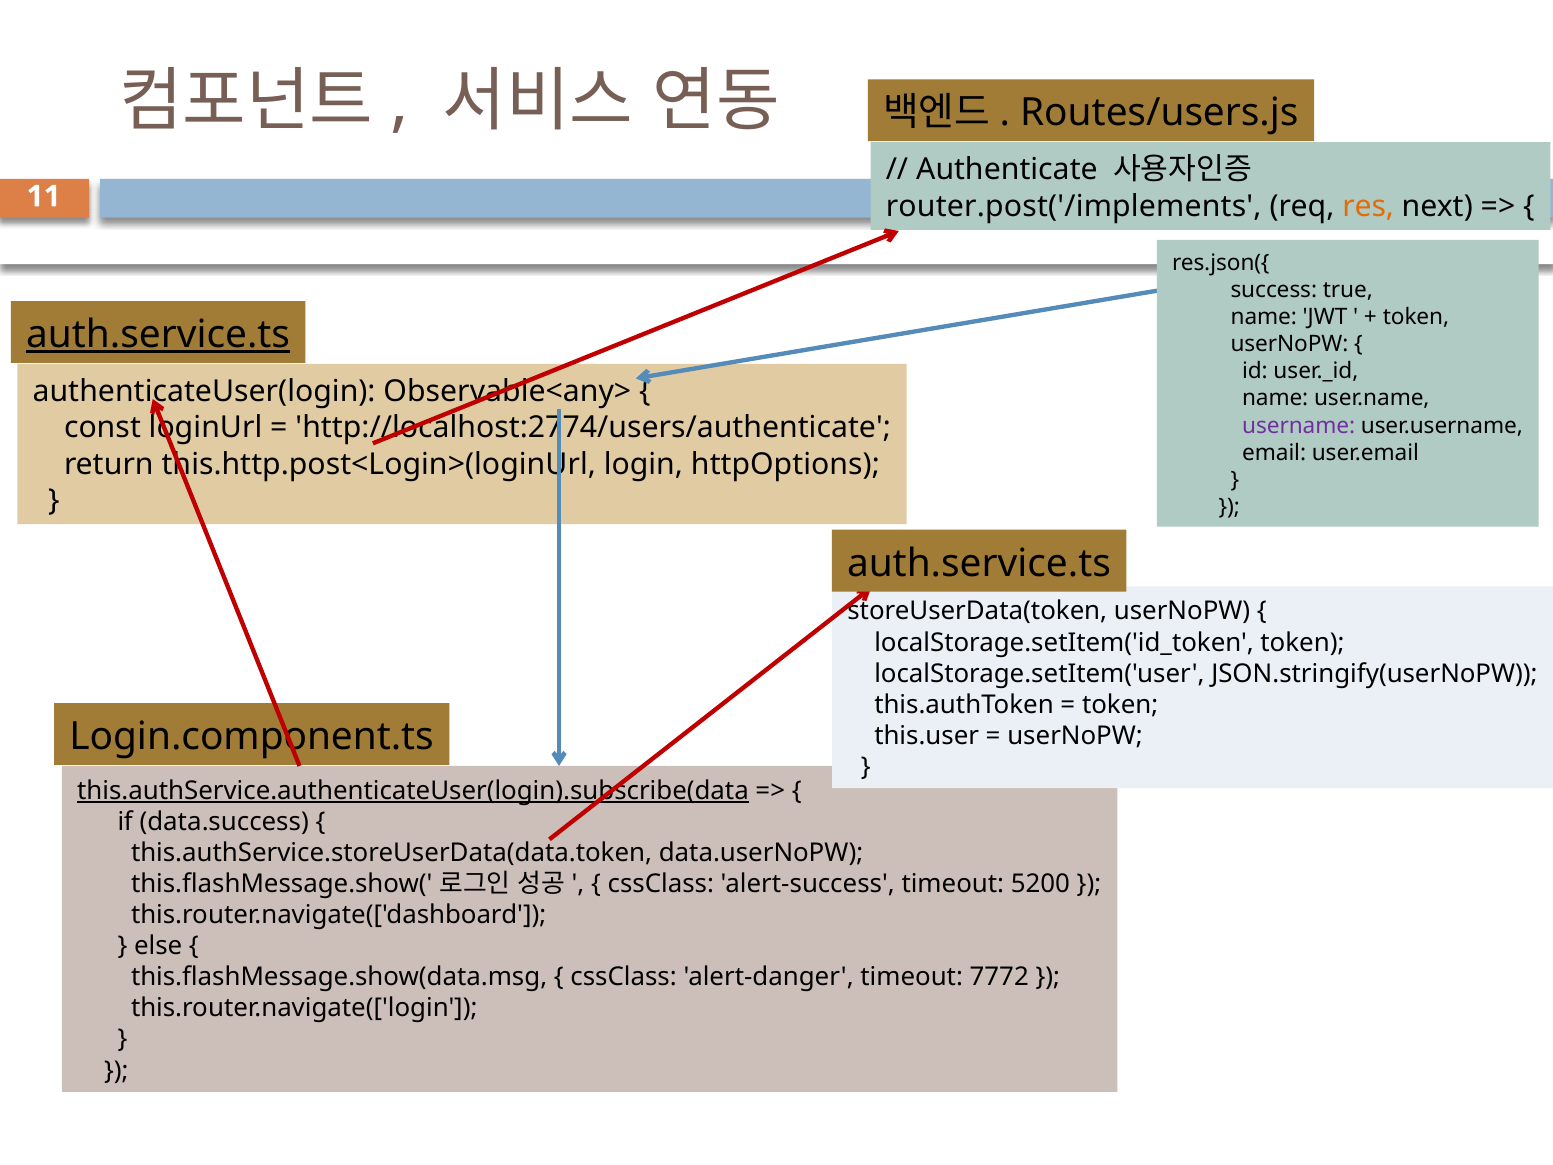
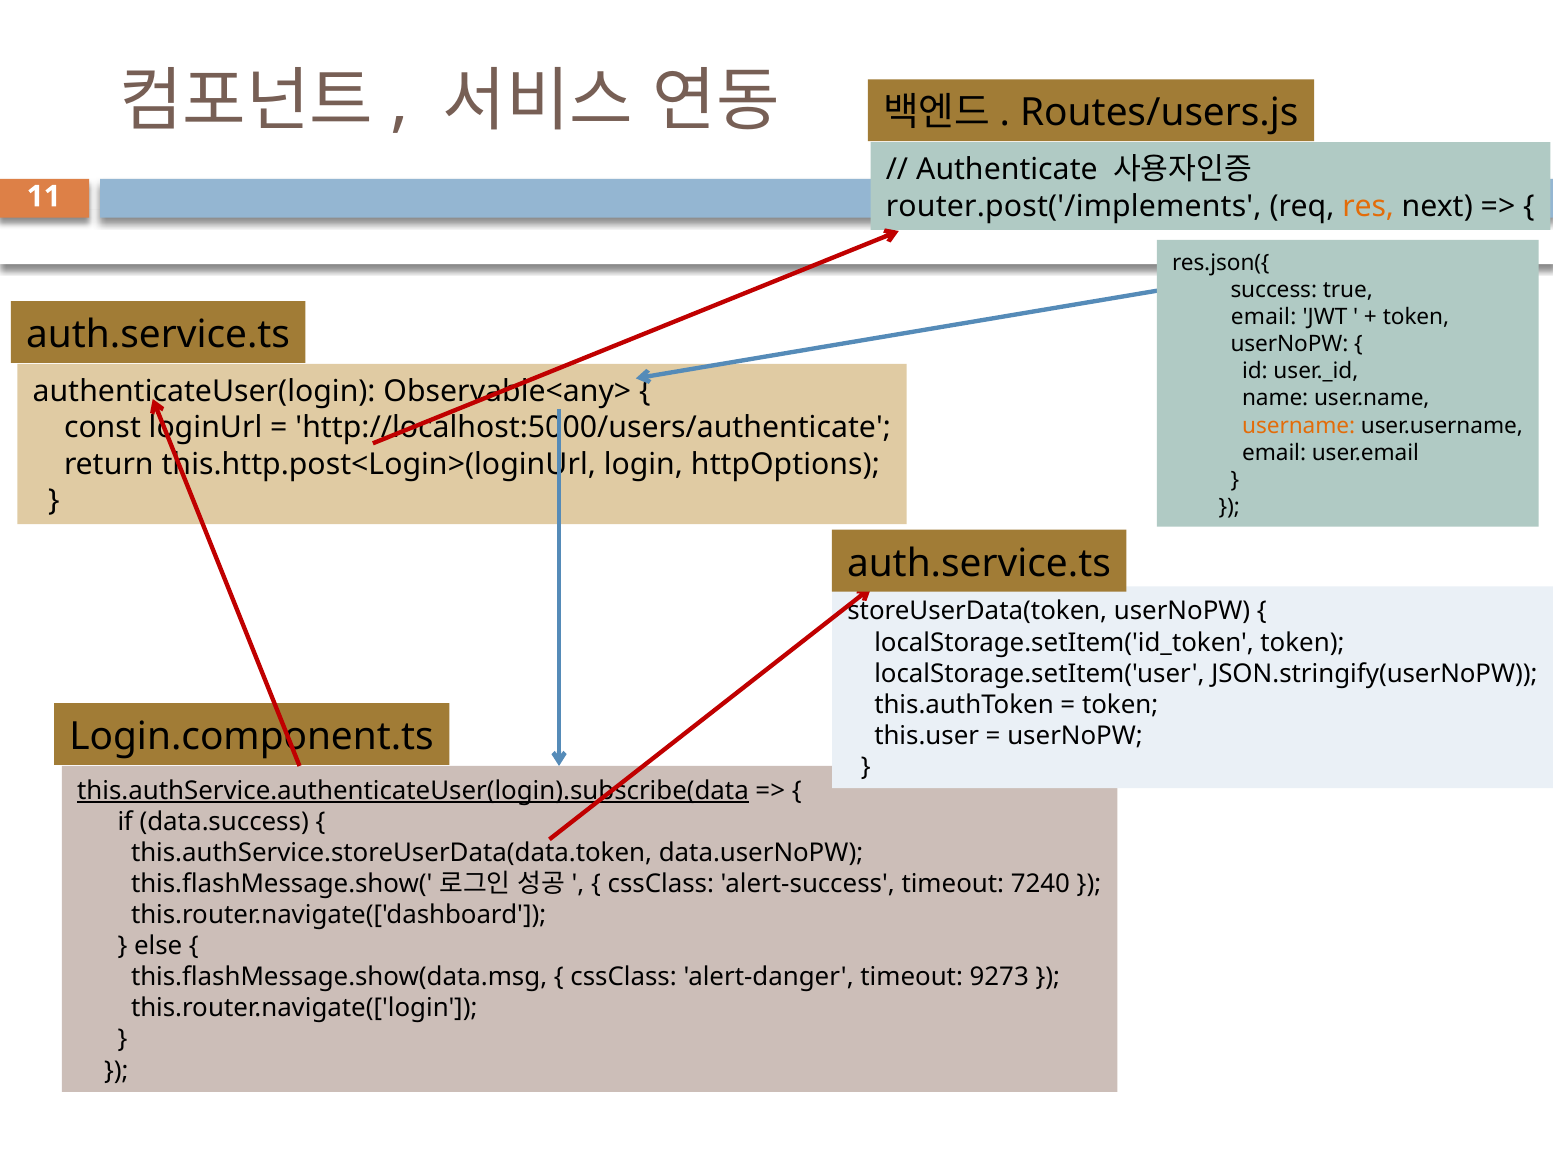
name at (1264, 317): name -> email
auth.service.ts at (158, 335) underline: present -> none
username colour: purple -> orange
http://localhost:2774/users/authenticate: http://localhost:2774/users/authenticate -> http://localhost:5000/users/authenticate
5200: 5200 -> 7240
7772: 7772 -> 9273
